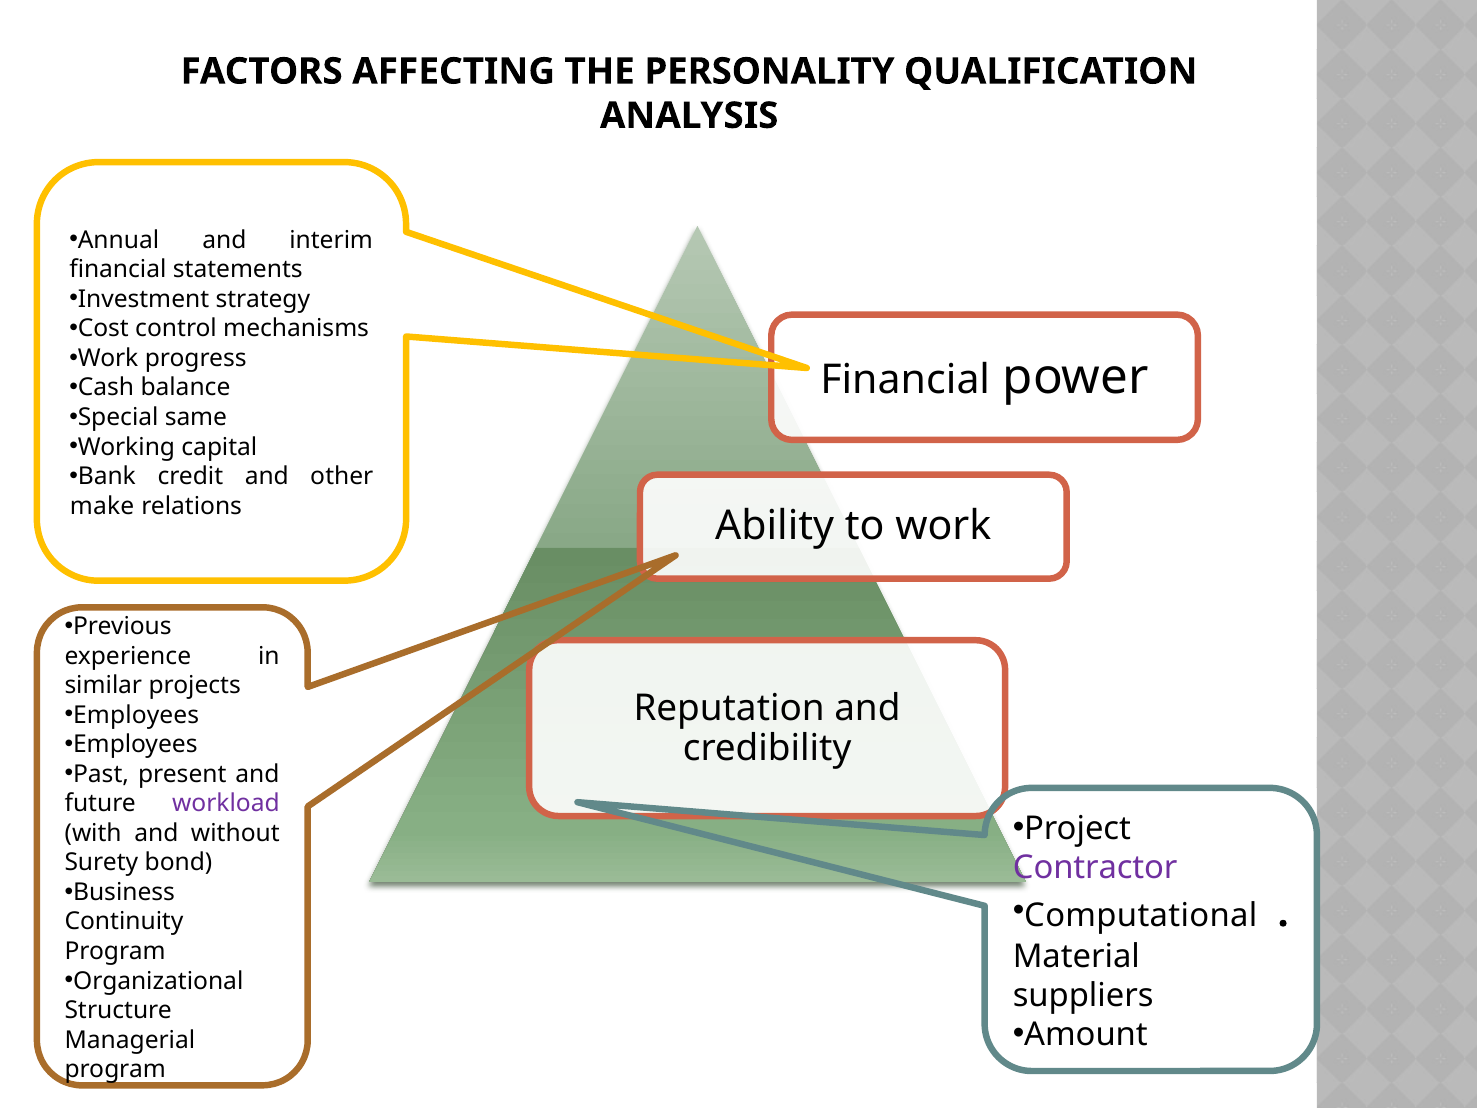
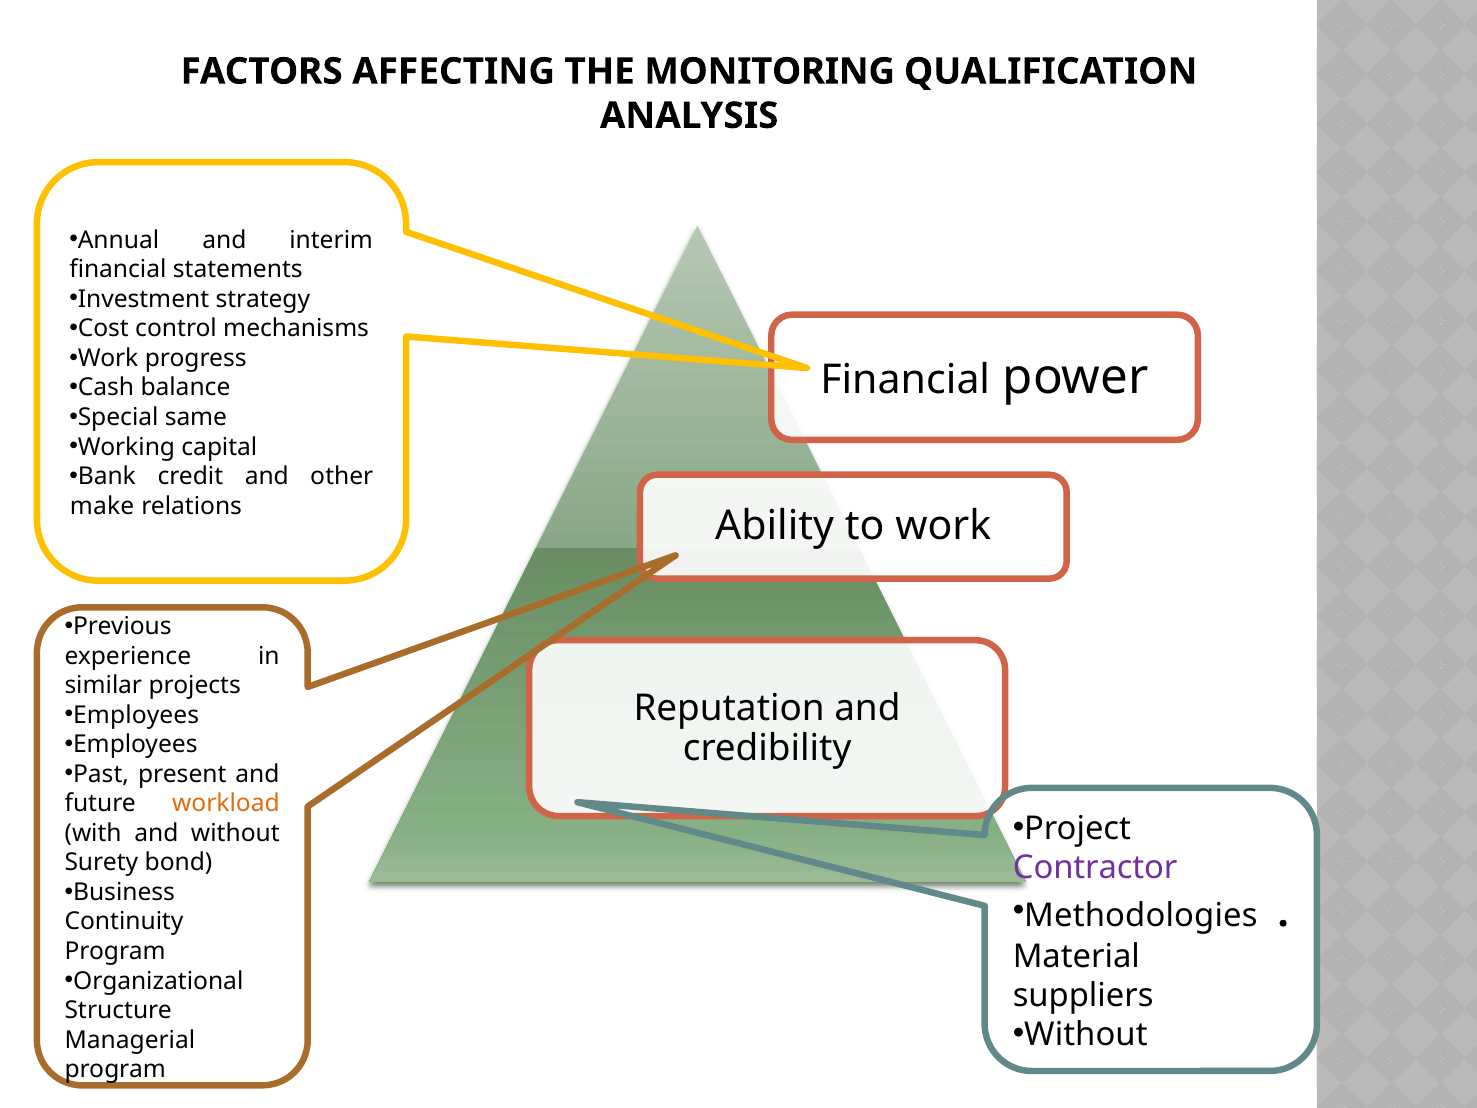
PERSONALITY: PERSONALITY -> MONITORING
workload colour: purple -> orange
Computational: Computational -> Methodologies
Amount at (1086, 1035): Amount -> Without
